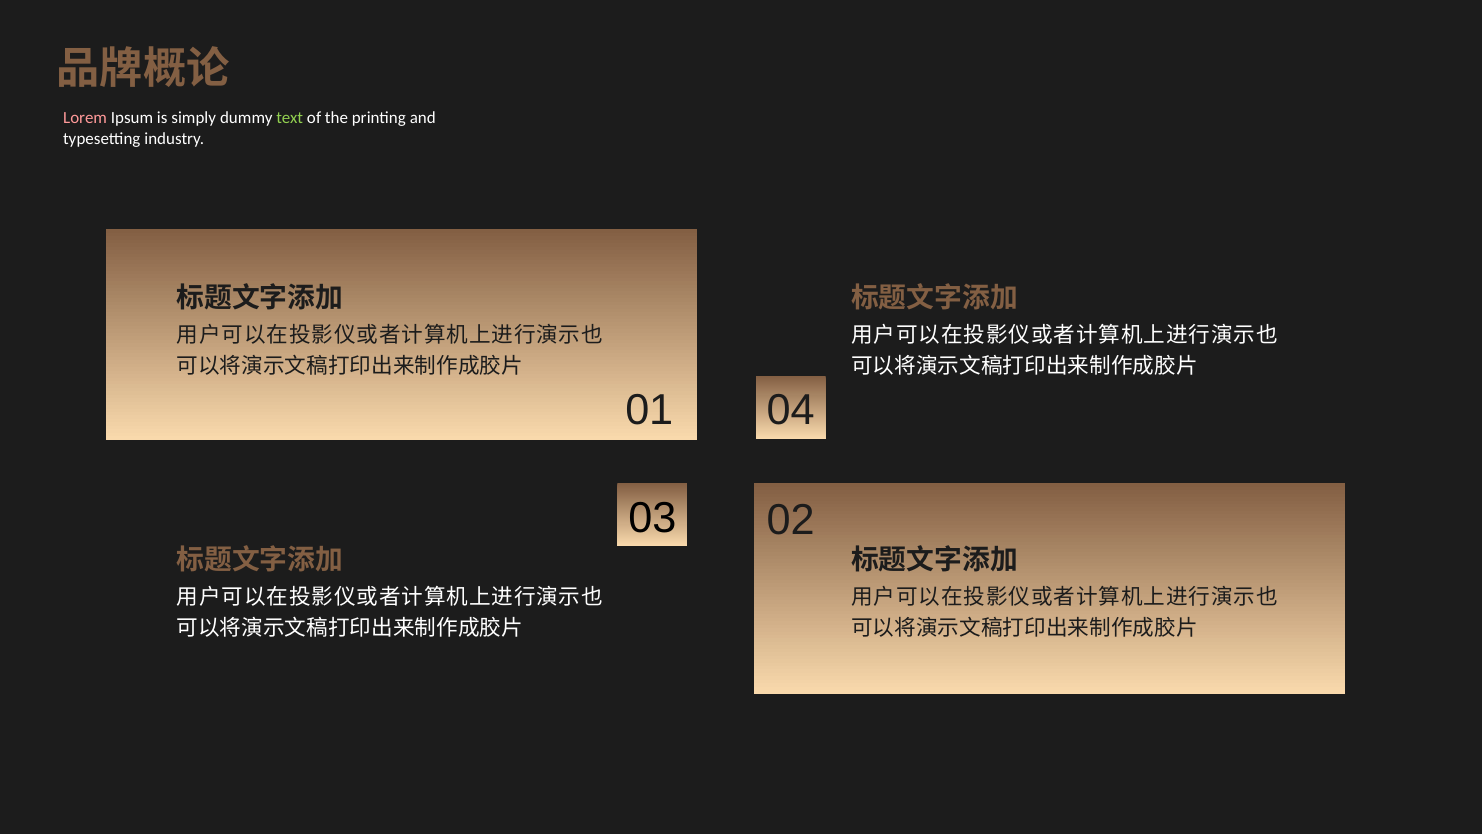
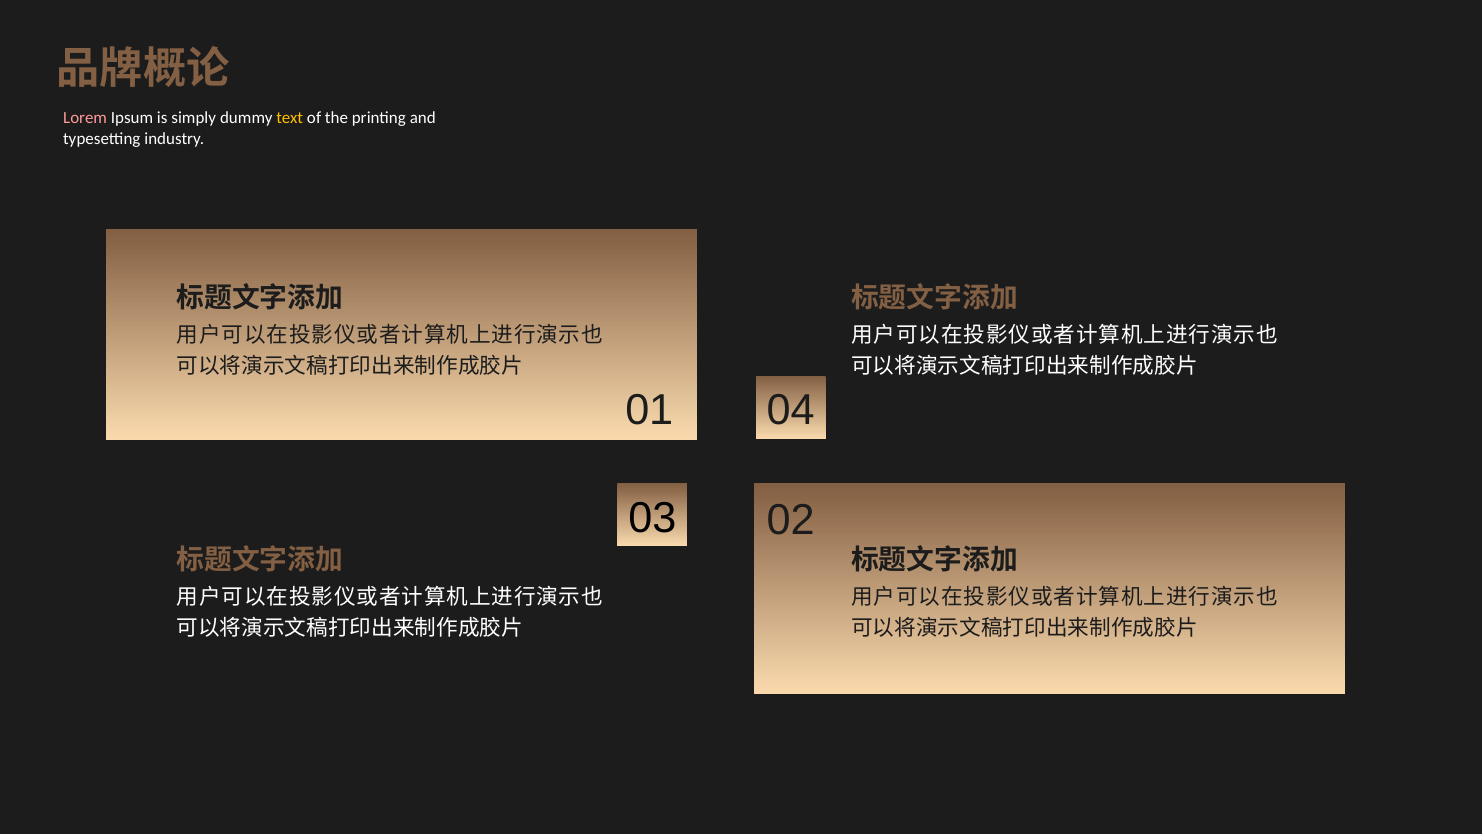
text colour: light green -> yellow
